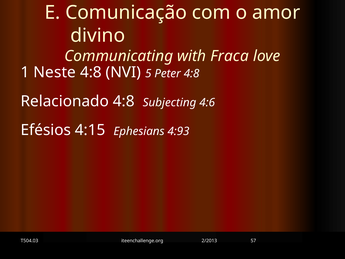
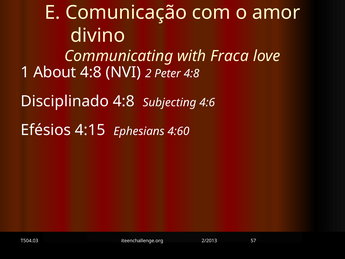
Neste: Neste -> About
5: 5 -> 2
Relacionado: Relacionado -> Disciplinado
4:93: 4:93 -> 4:60
